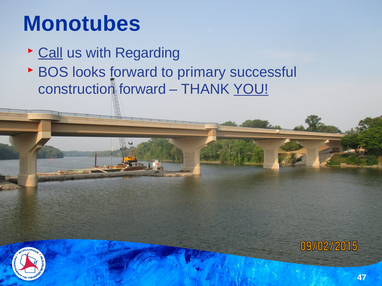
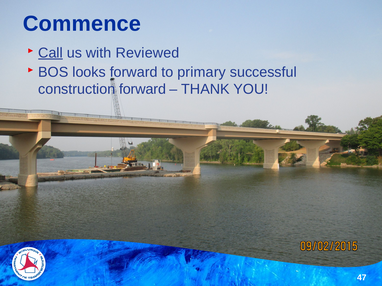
Monotubes: Monotubes -> Commence
Regarding: Regarding -> Reviewed
YOU underline: present -> none
